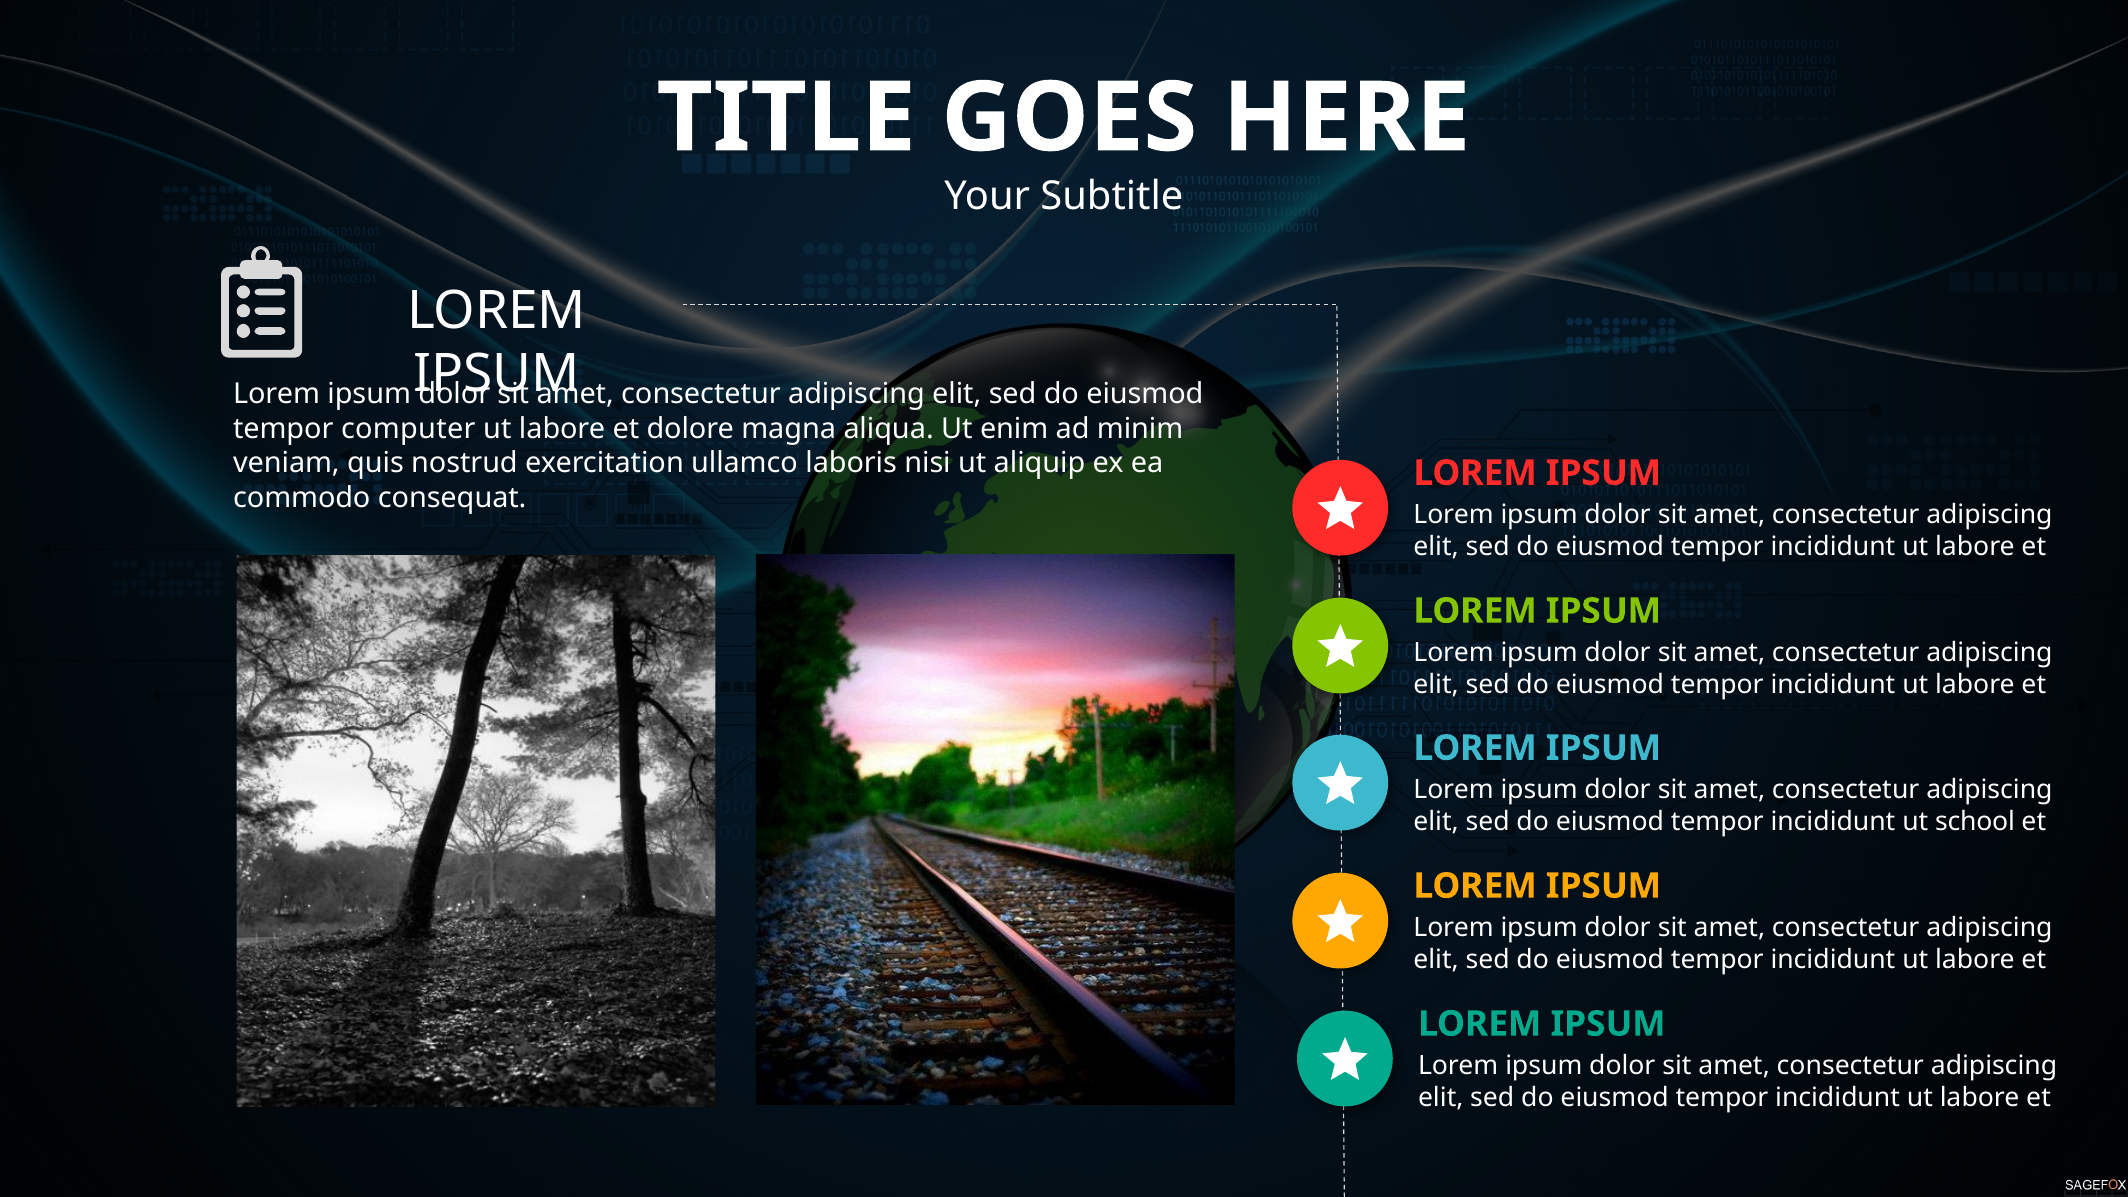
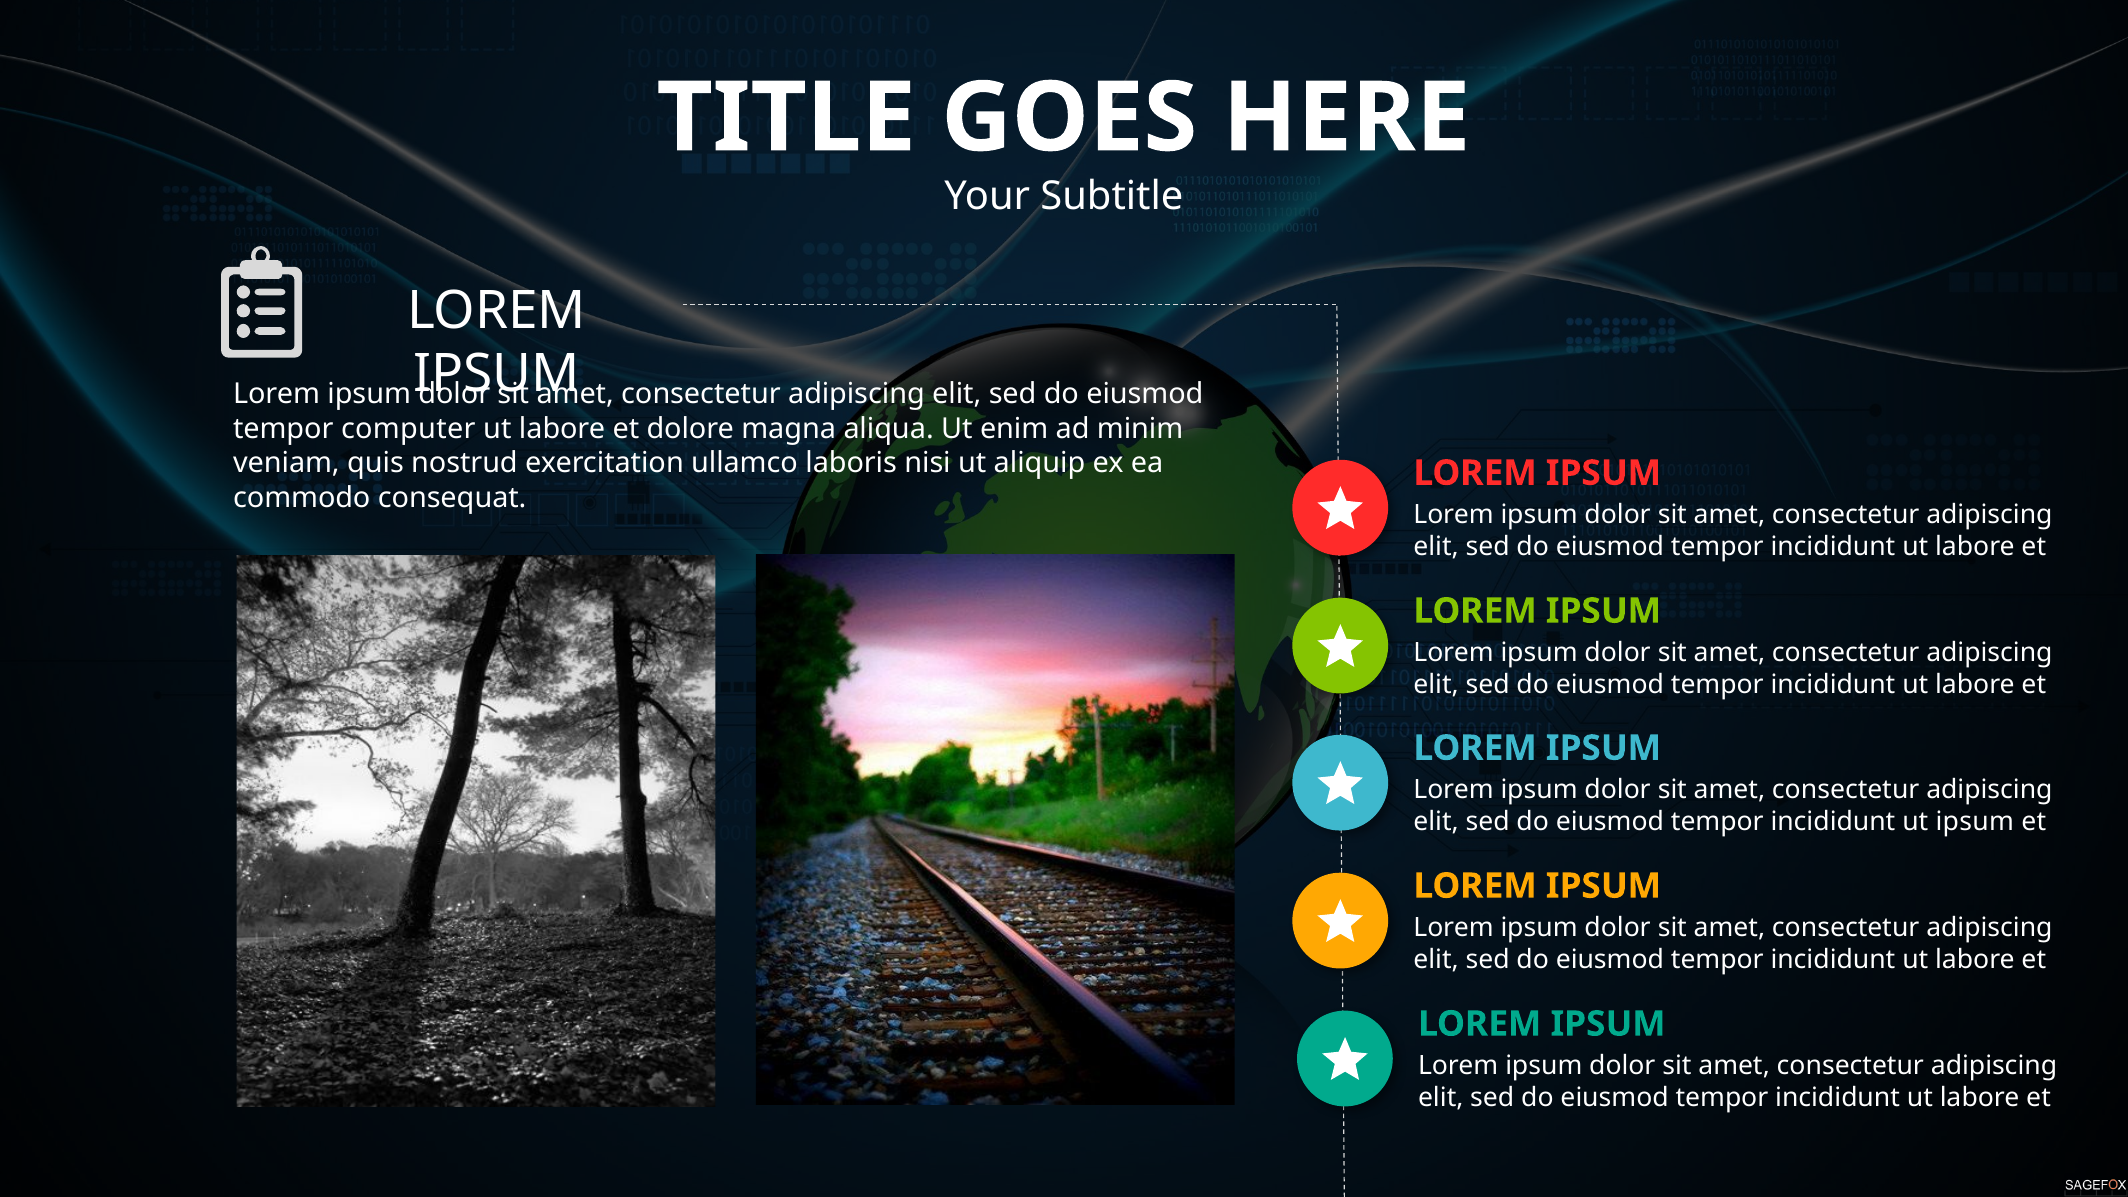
ut school: school -> ipsum
